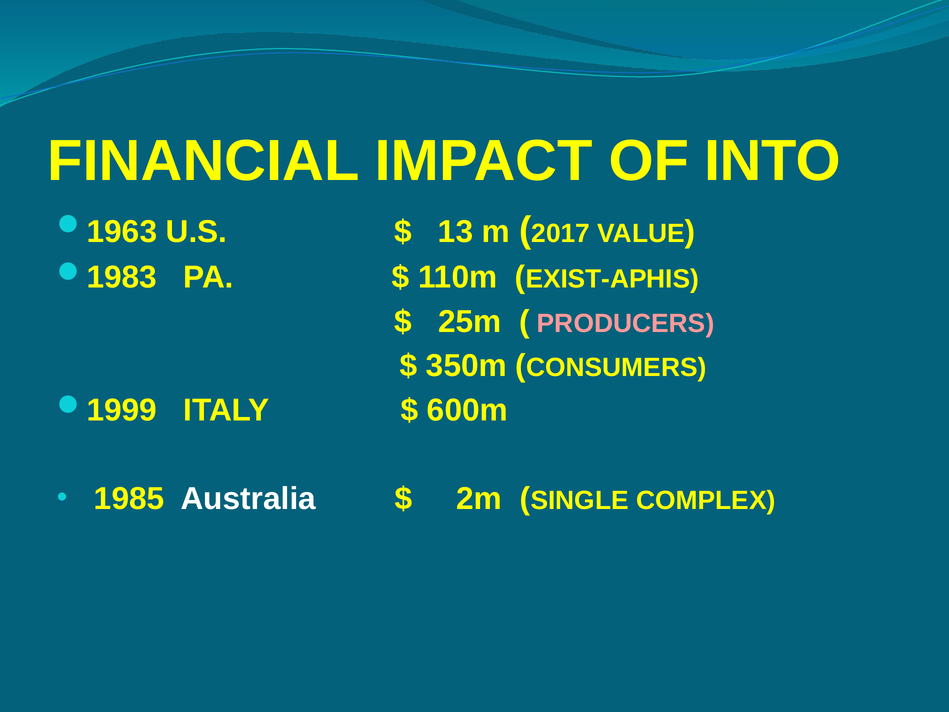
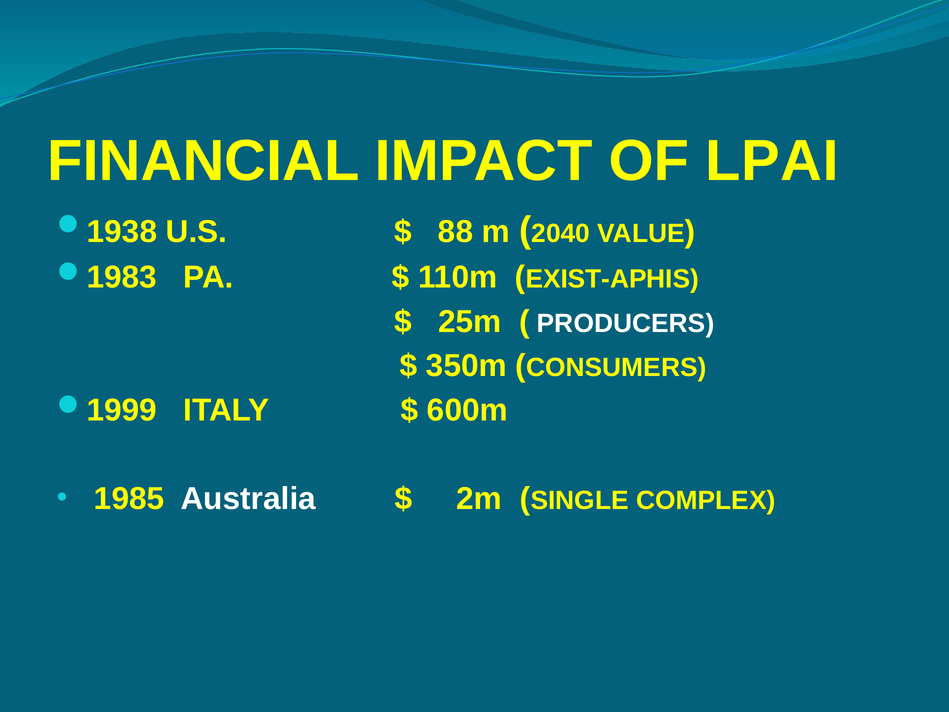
INTO: INTO -> LPAI
1963: 1963 -> 1938
13: 13 -> 88
2017: 2017 -> 2040
PRODUCERS colour: pink -> white
